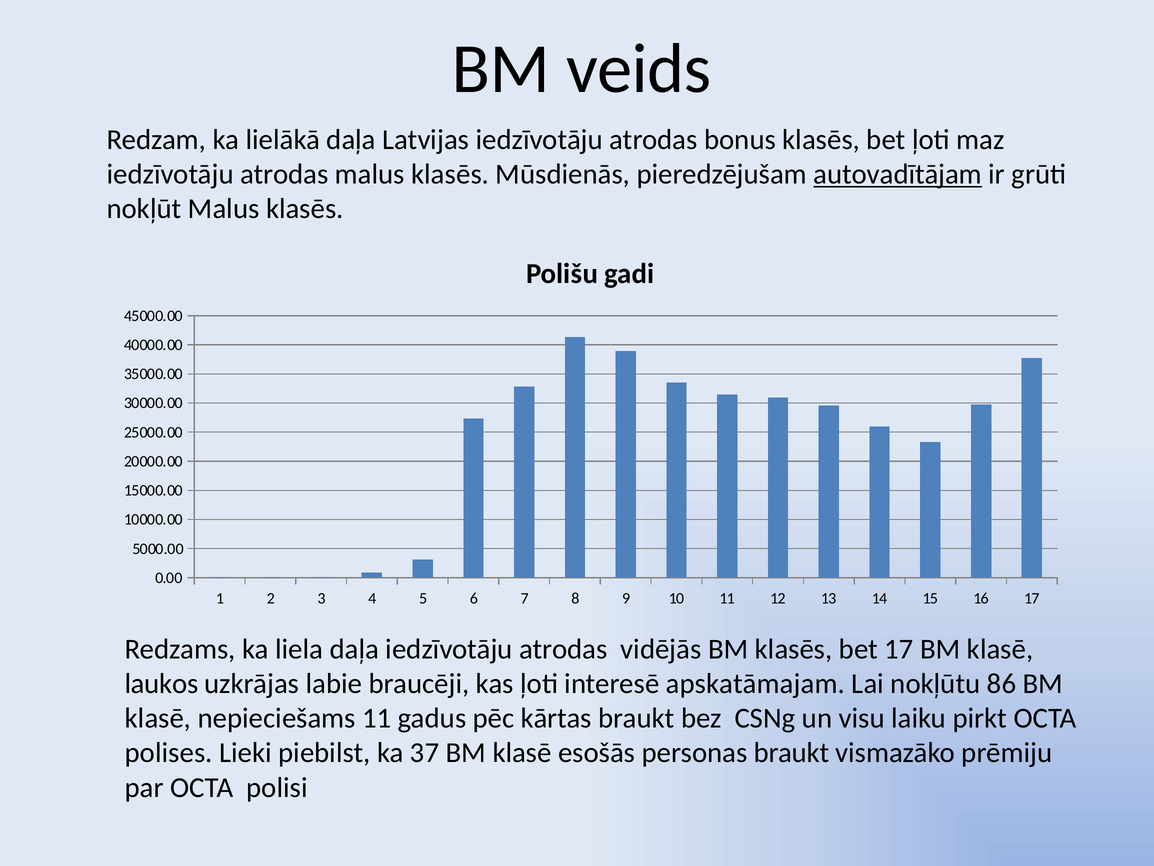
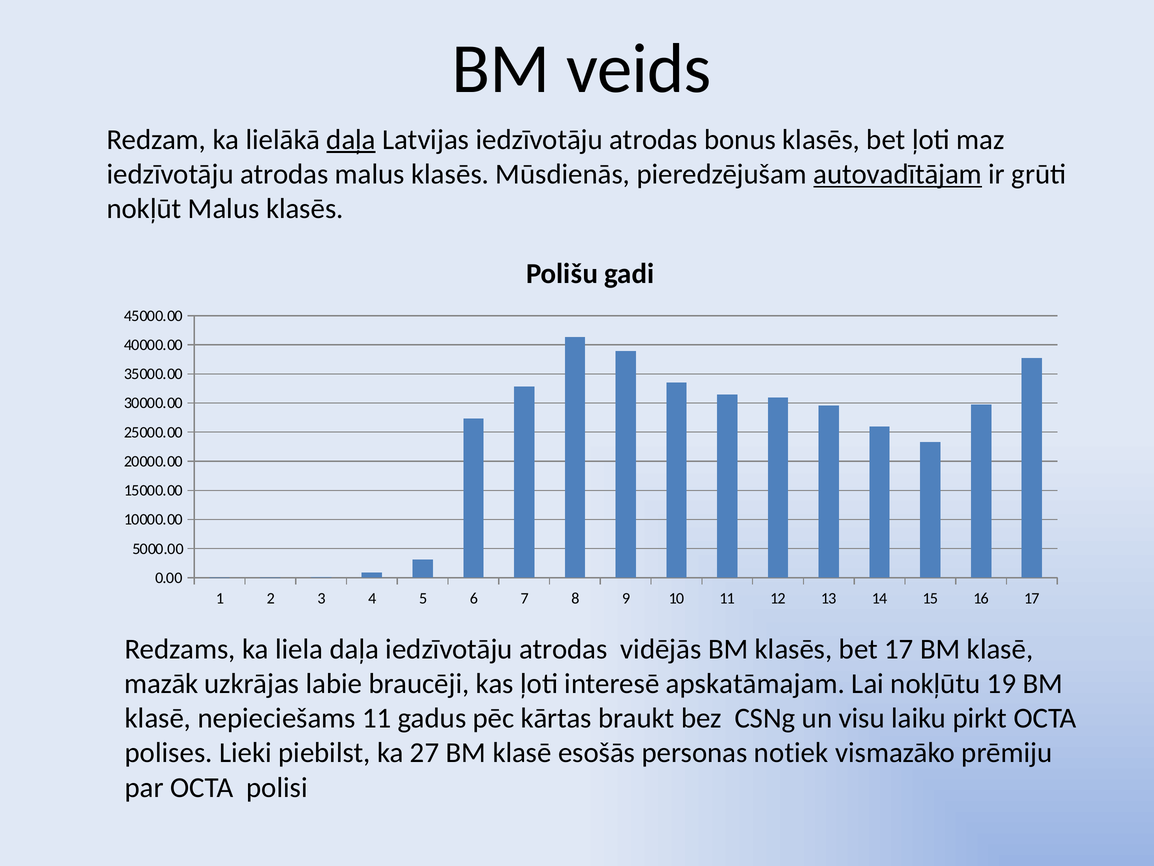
daļa at (351, 140) underline: none -> present
laukos: laukos -> mazāk
86: 86 -> 19
37: 37 -> 27
personas braukt: braukt -> notiek
